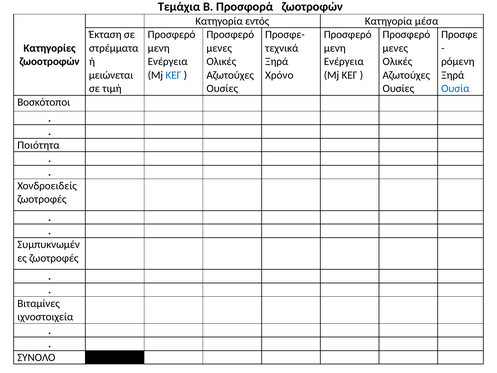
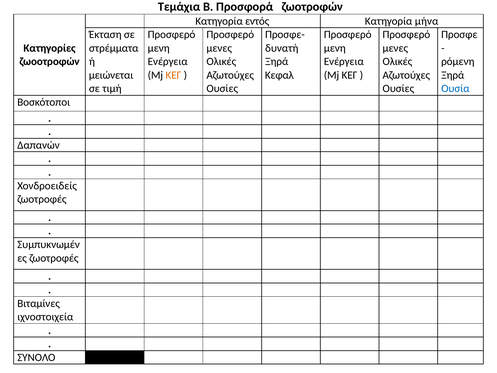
μέσα: μέσα -> μήνα
τεχνικά: τεχνικά -> δυνατή
ΚΕΓ at (173, 75) colour: blue -> orange
Χρόνο: Χρόνο -> Κεφαλ
Ποιότητα: Ποιότητα -> Δαπανών
